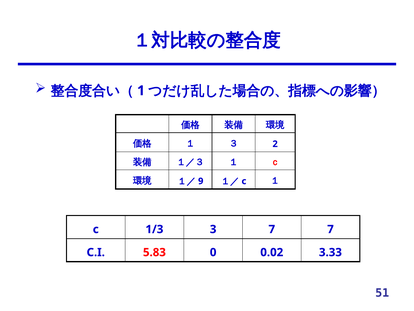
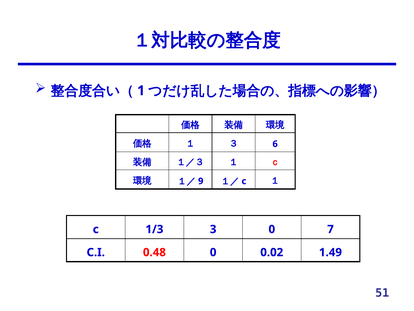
2: 2 -> 6
3 7: 7 -> 0
5.83: 5.83 -> 0.48
3.33: 3.33 -> 1.49
